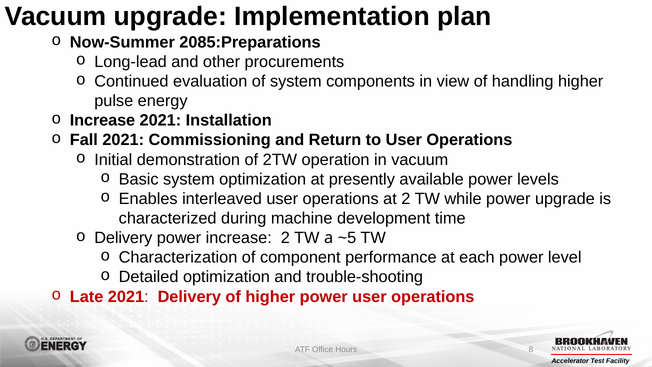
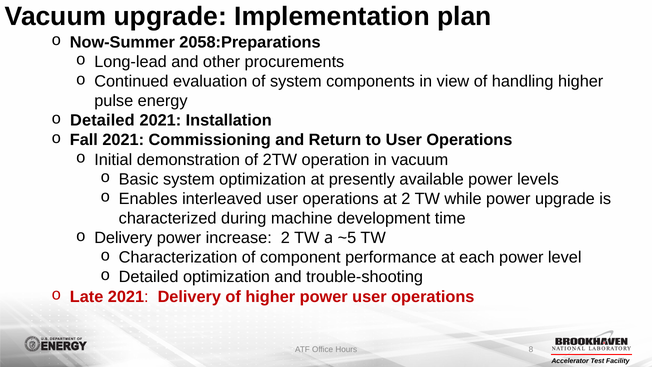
2085:Preparations: 2085:Preparations -> 2058:Preparations
Increase at (102, 120): Increase -> Detailed
